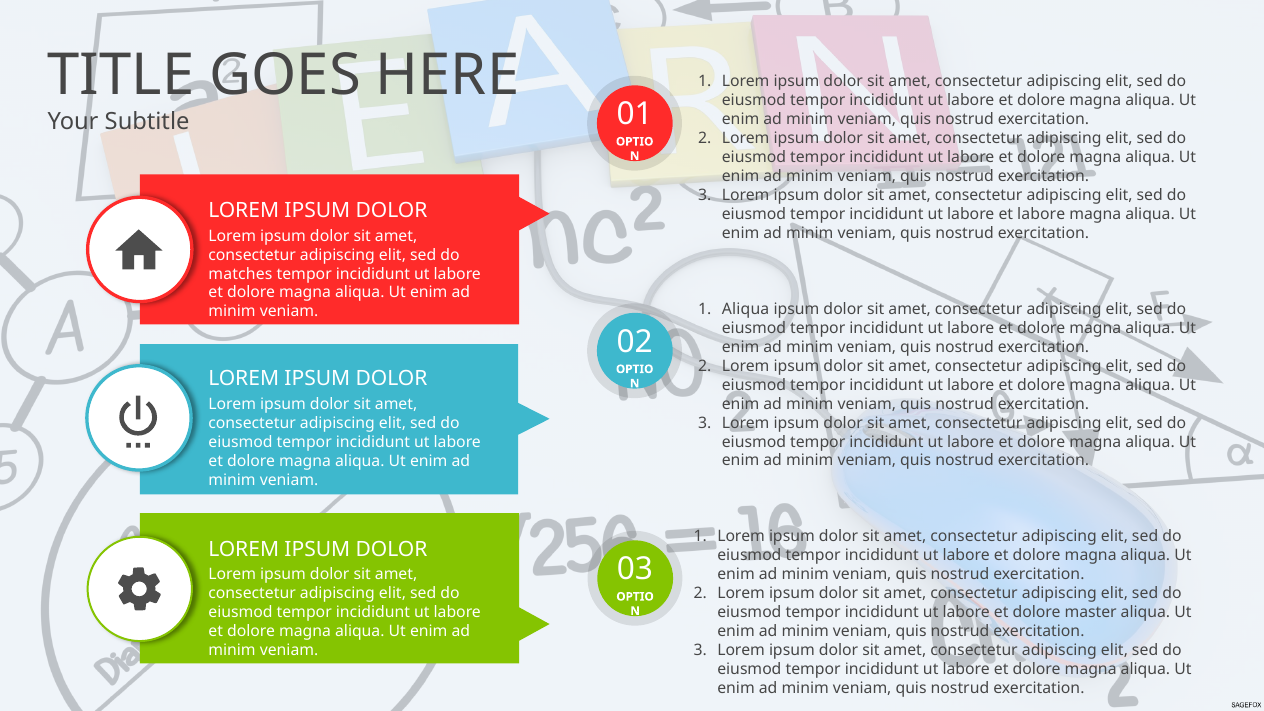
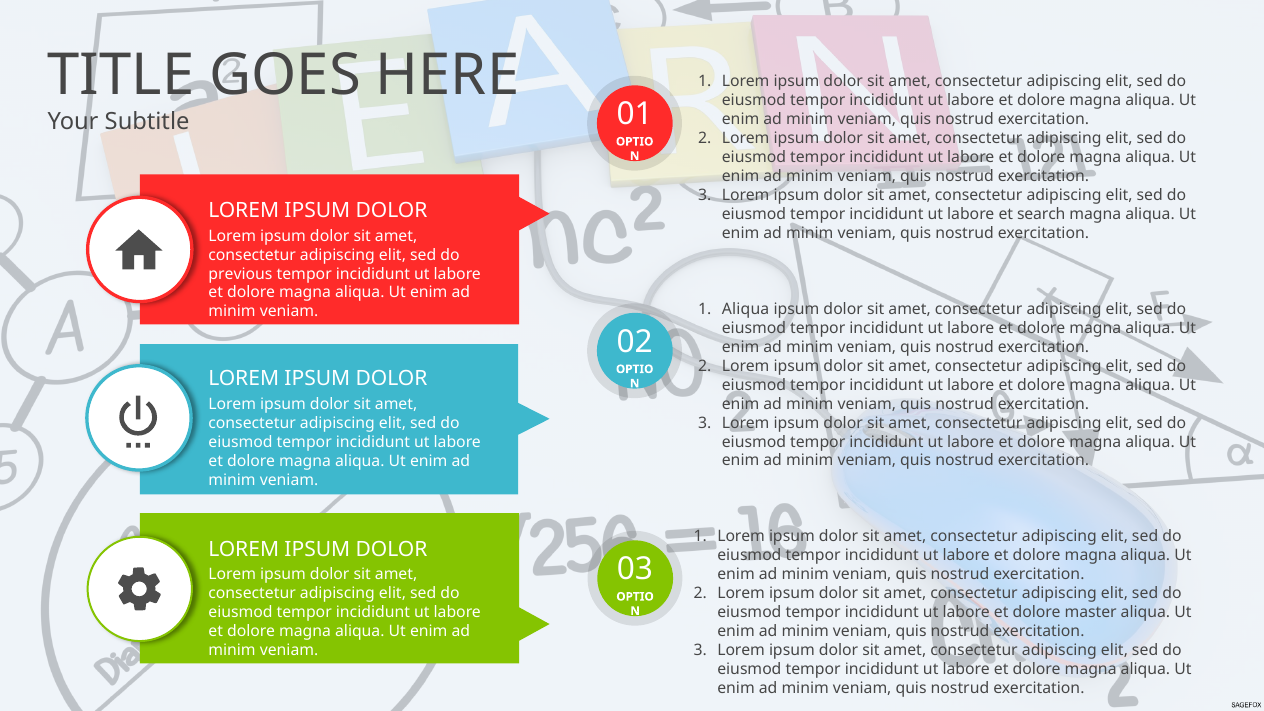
et labore: labore -> search
matches: matches -> previous
